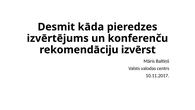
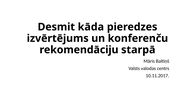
izvērst: izvērst -> starpā
